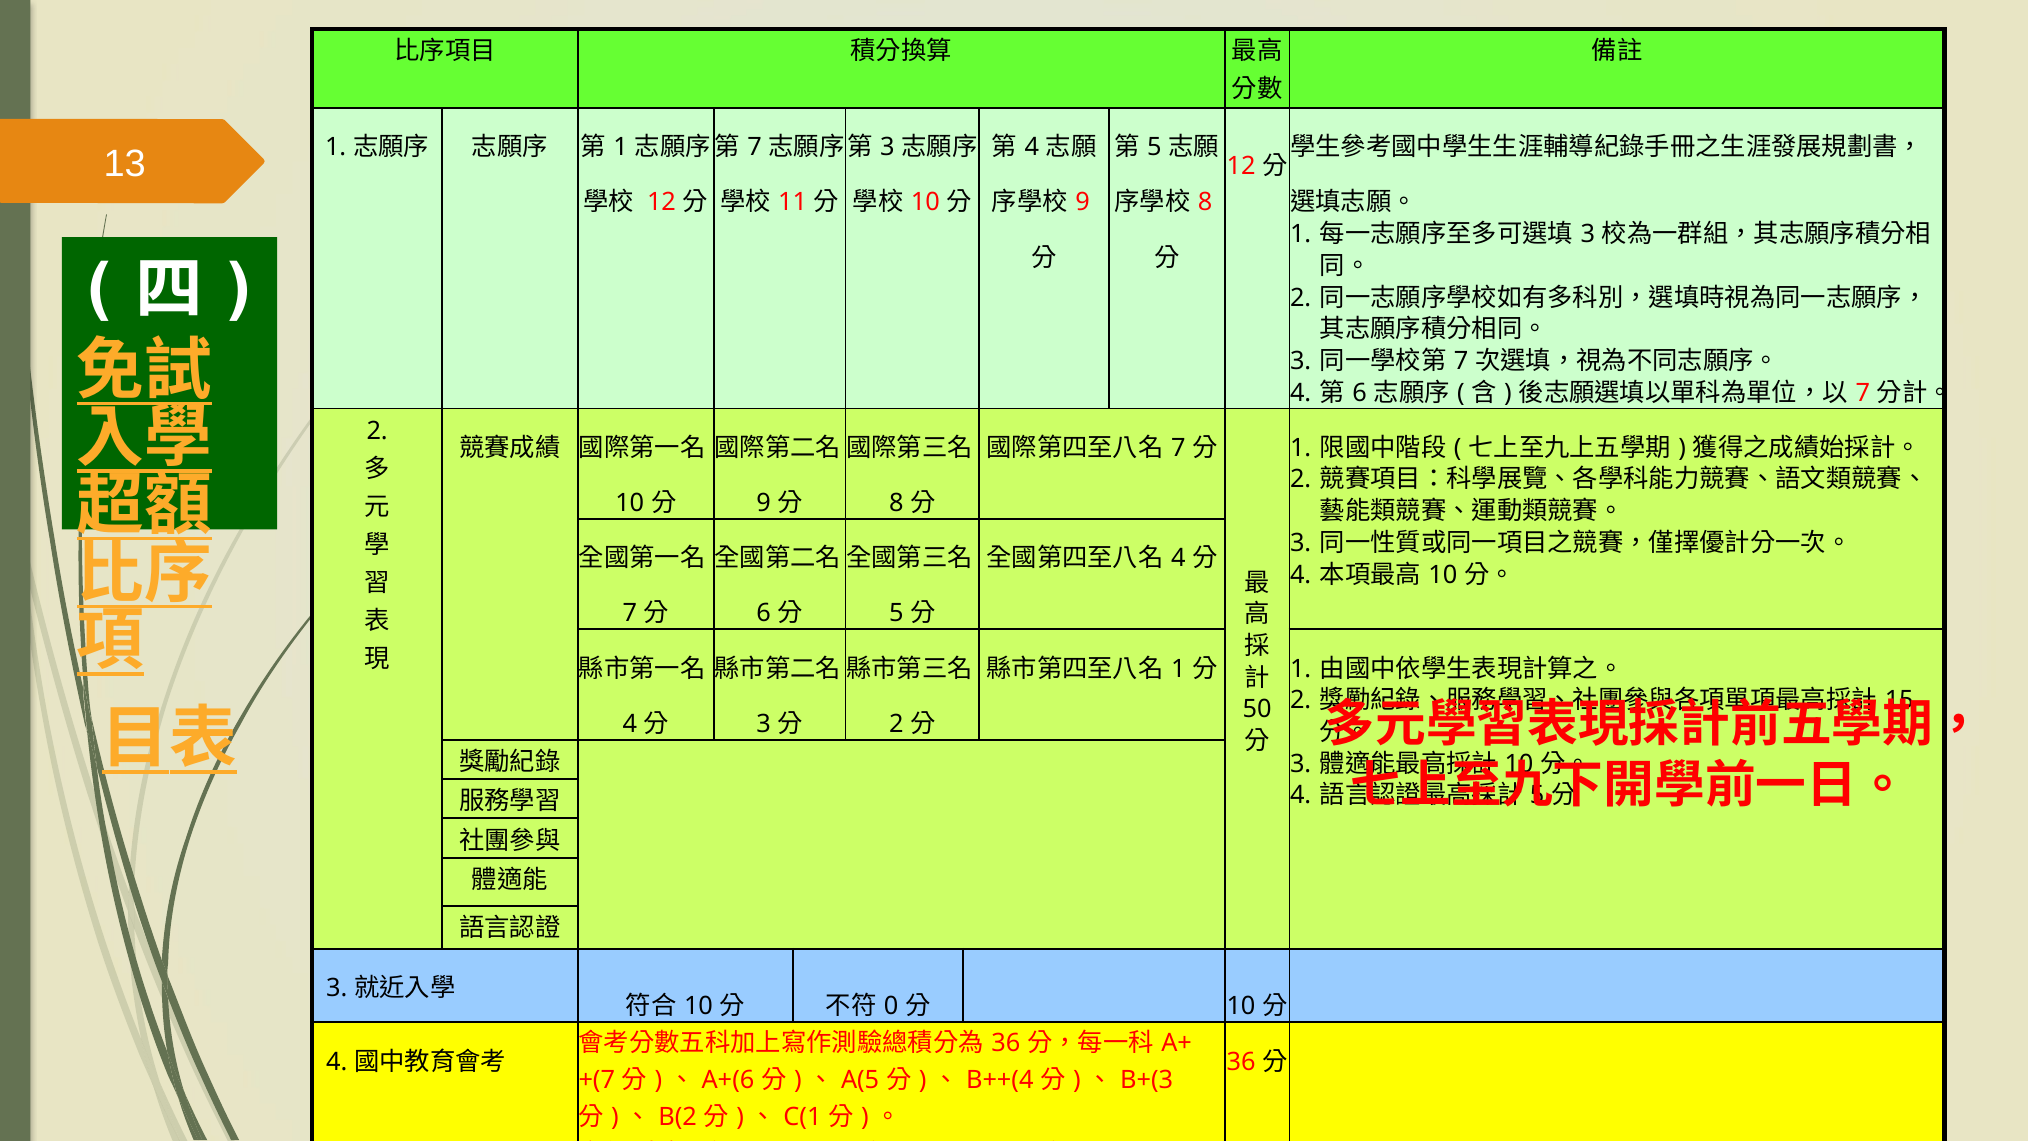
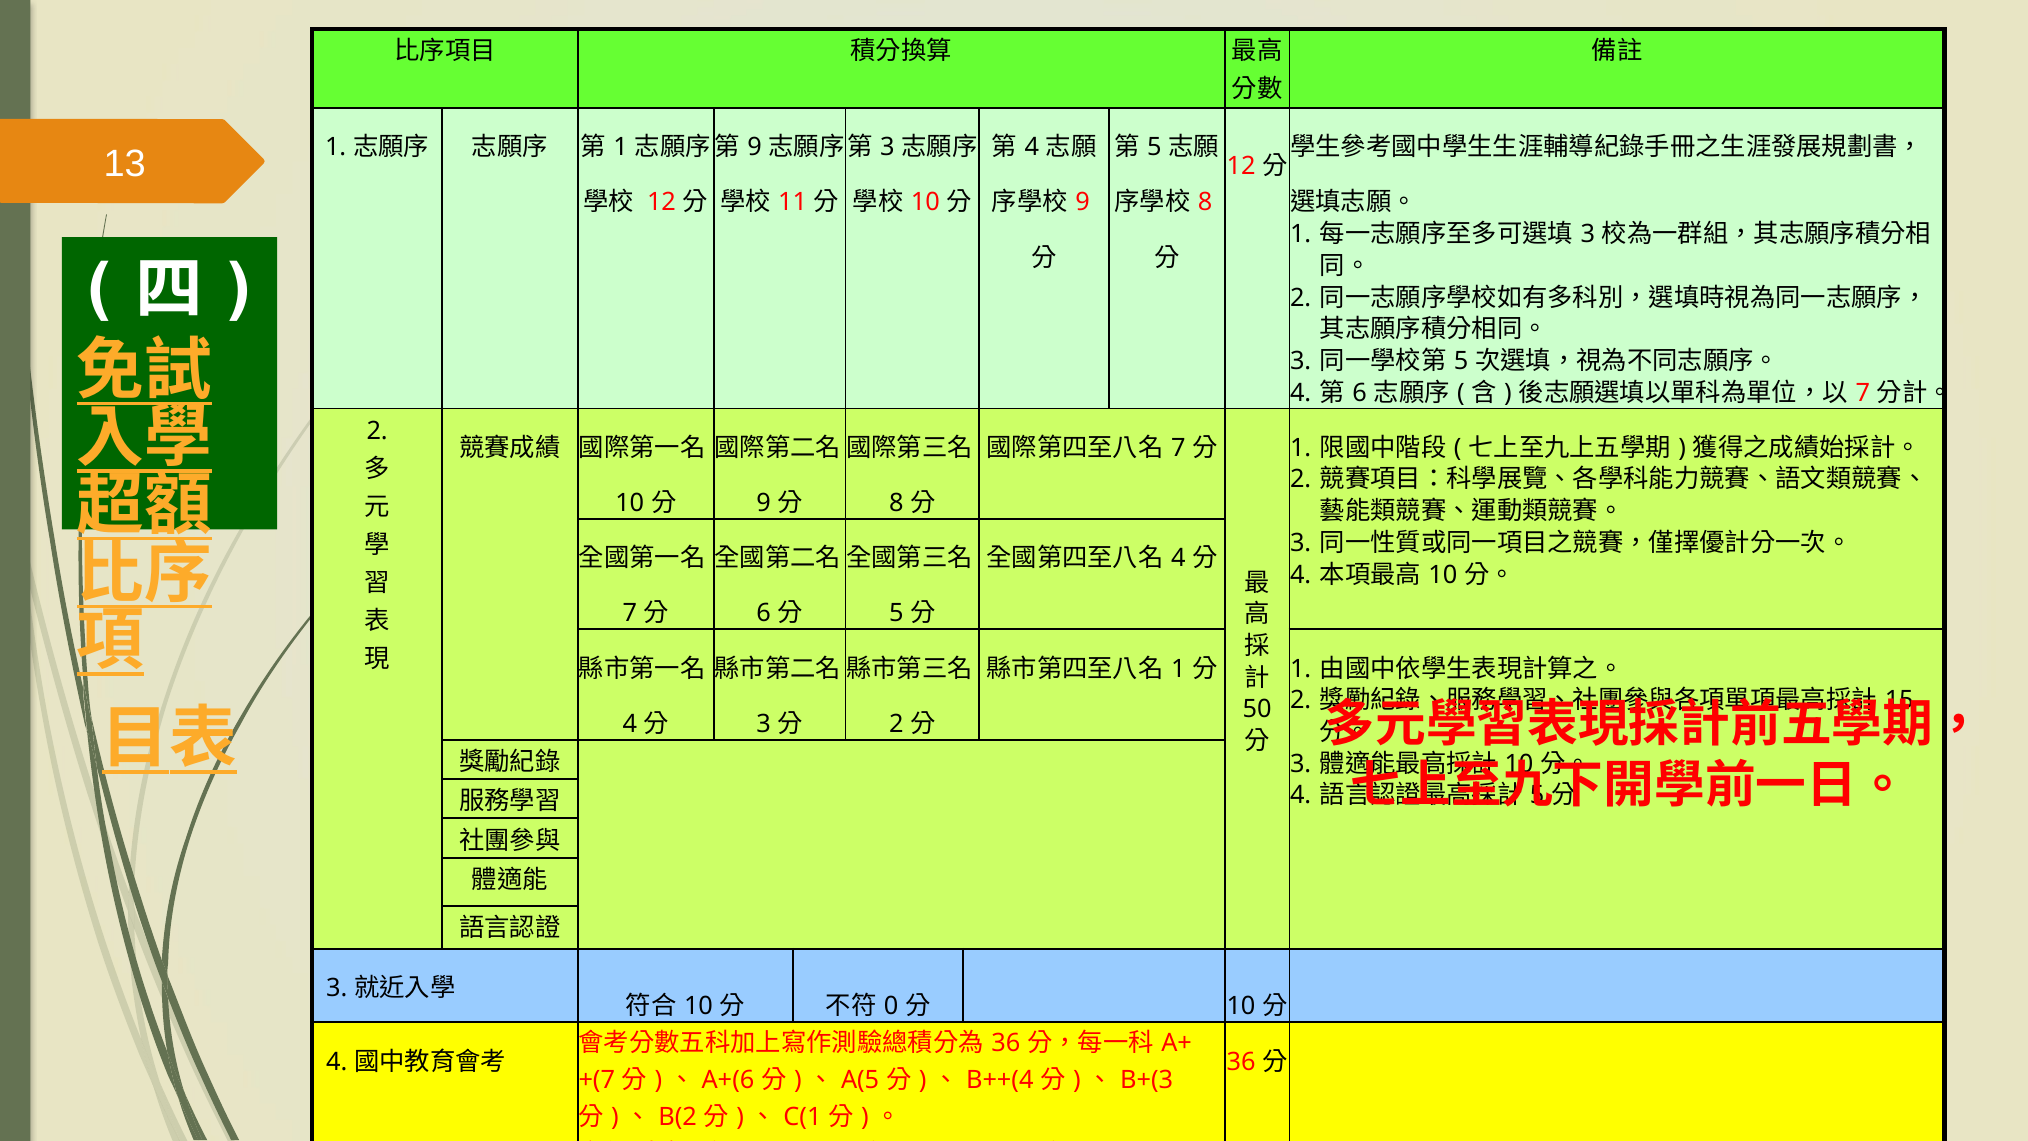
7 at (755, 147): 7 -> 9
7 at (1461, 361): 7 -> 5
